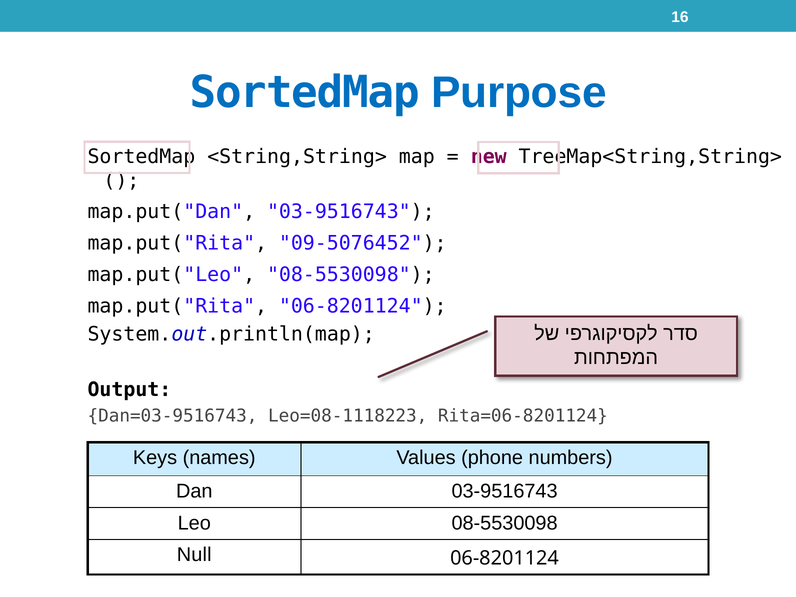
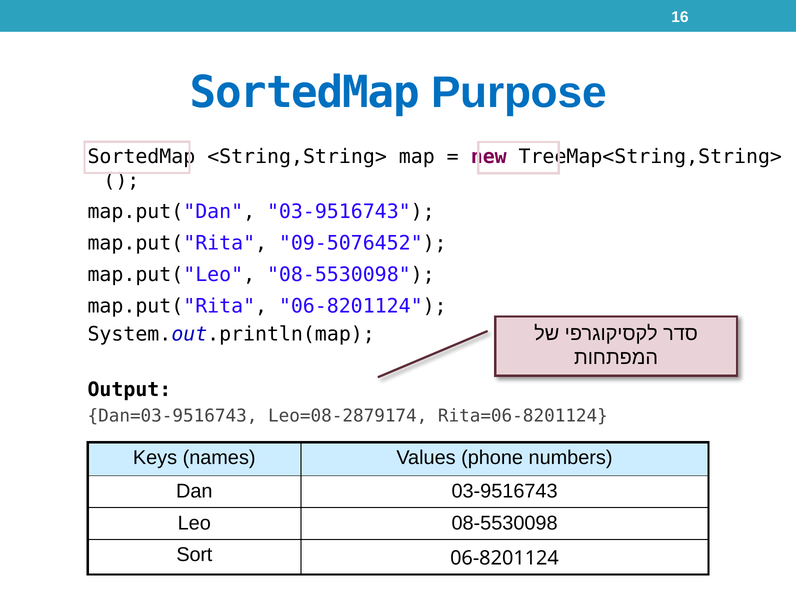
Leo=08-1118223: Leo=08-1118223 -> Leo=08-2879174
Null: Null -> Sort
